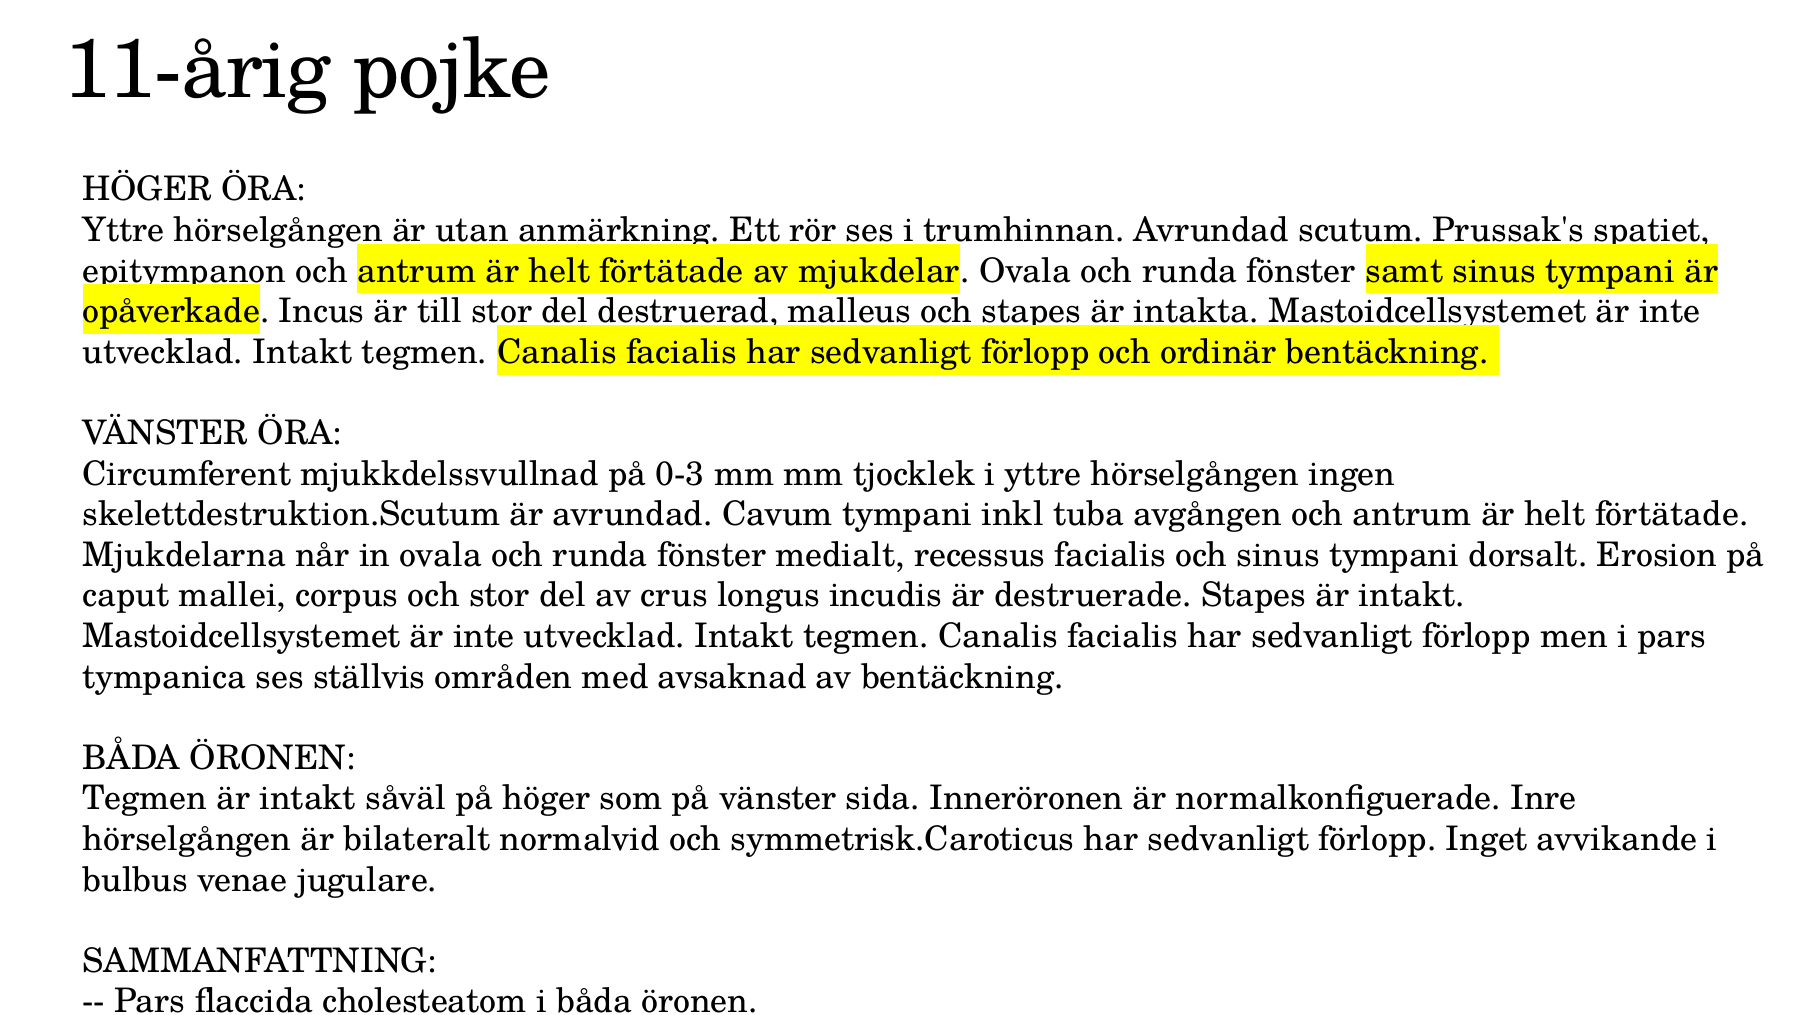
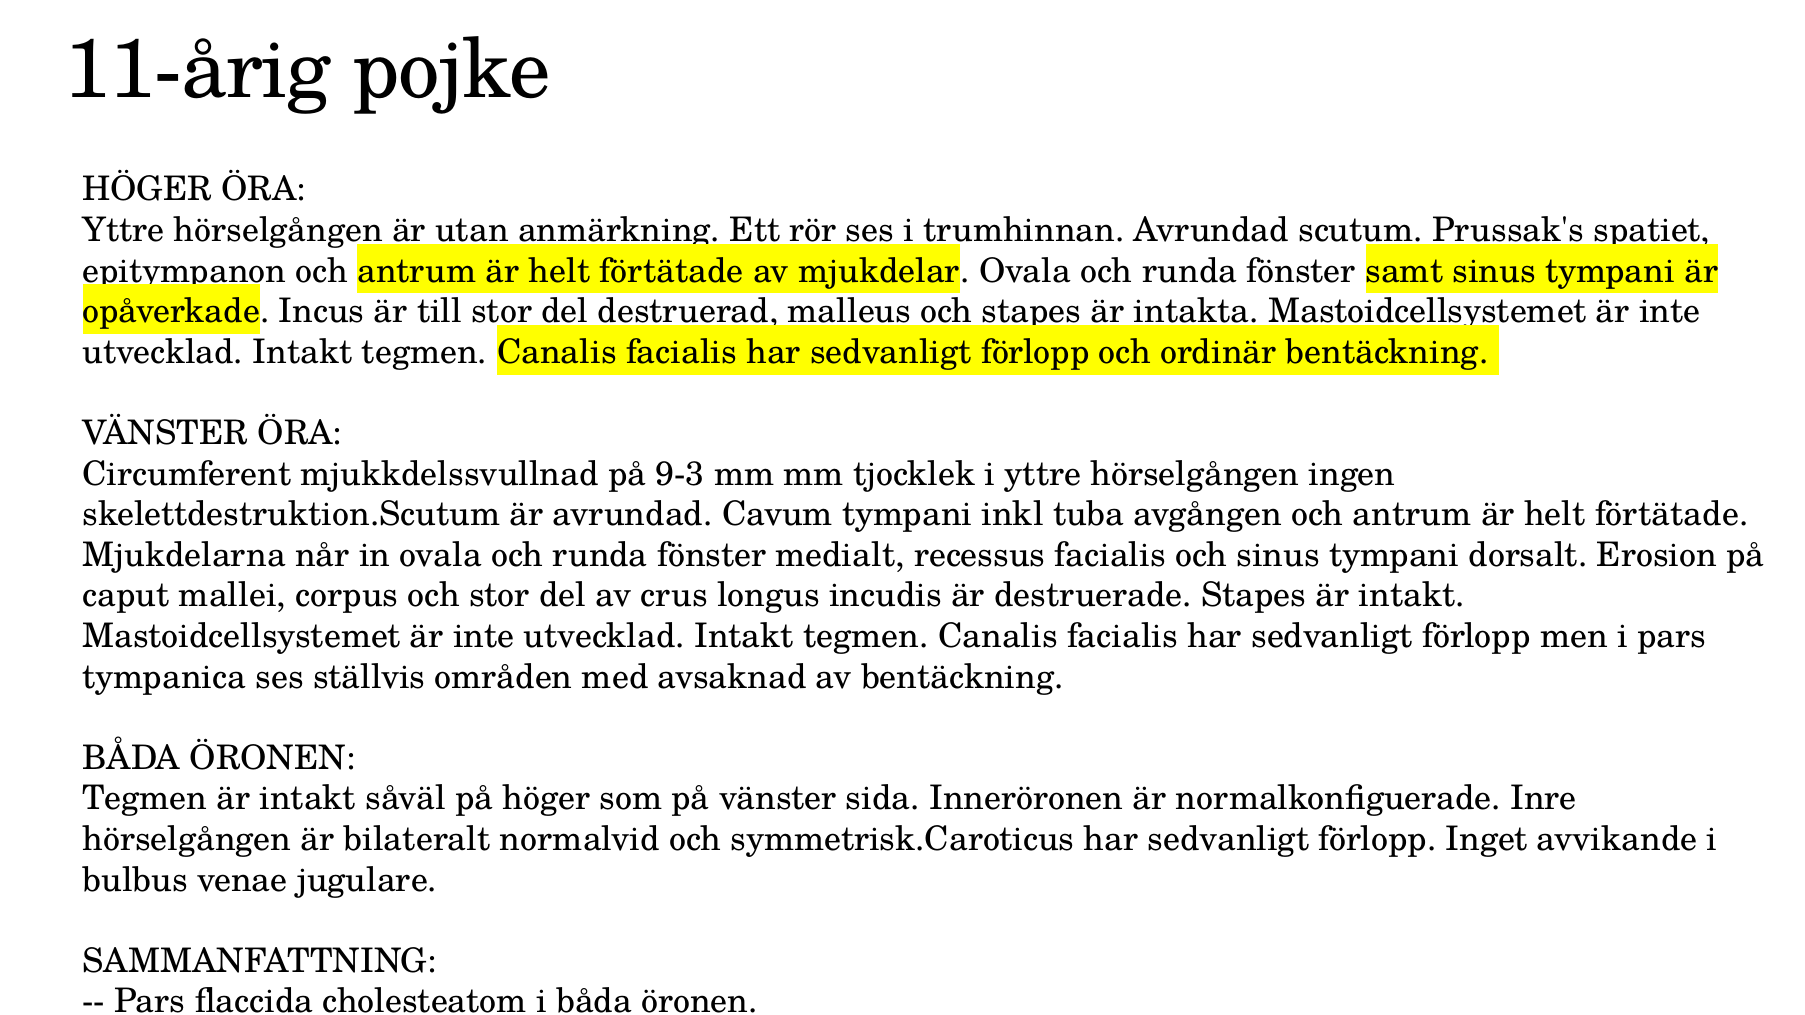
0-3: 0-3 -> 9-3
